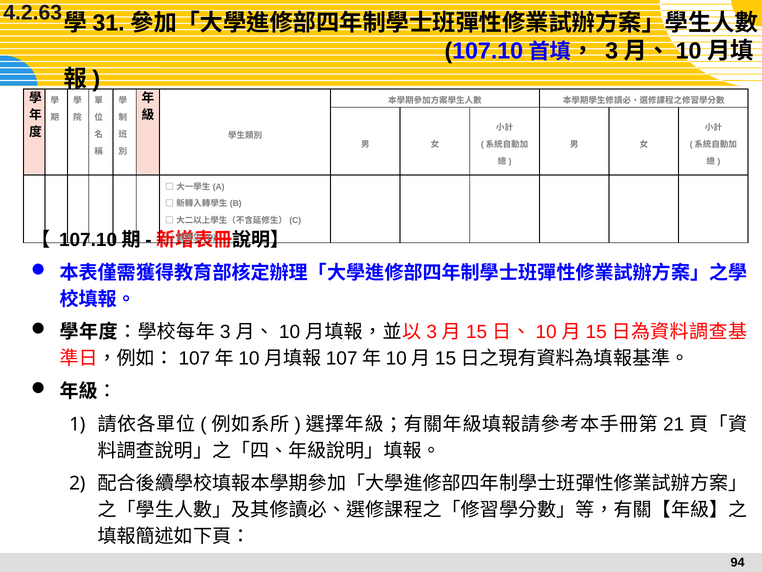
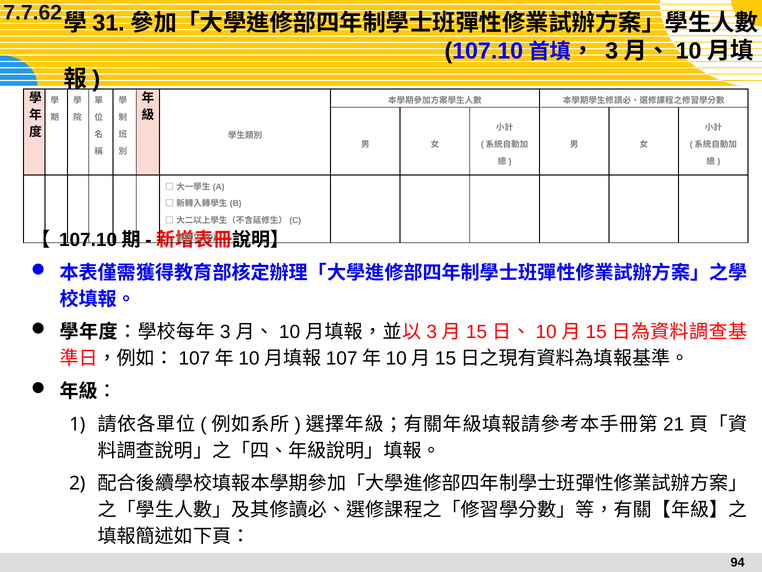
4.2.63: 4.2.63 -> 7.7.62
